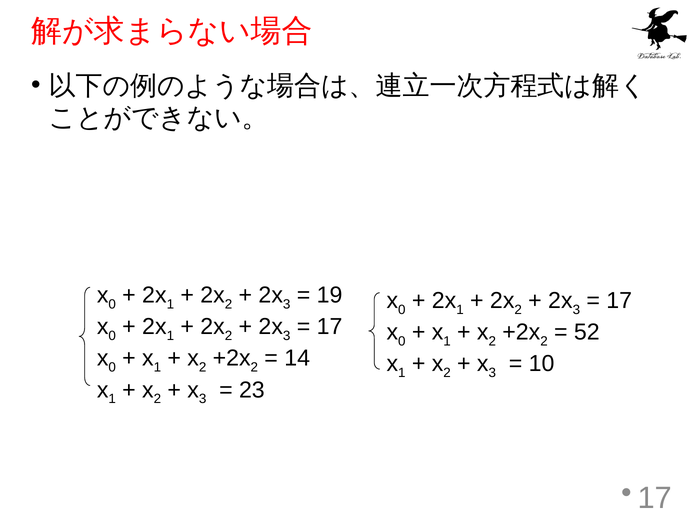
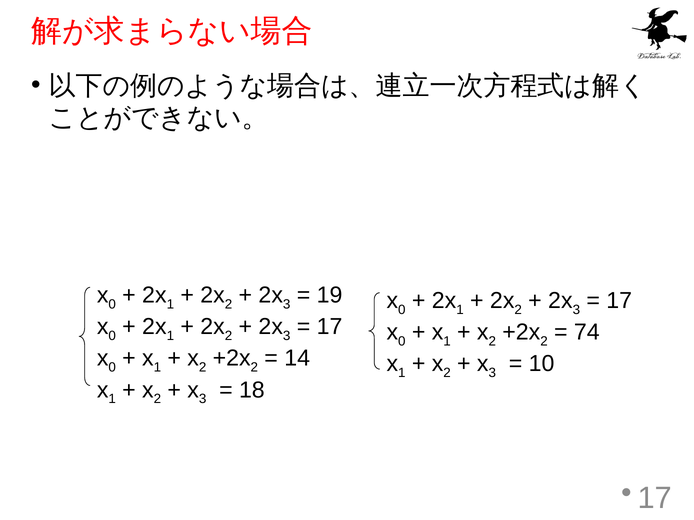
52: 52 -> 74
23: 23 -> 18
